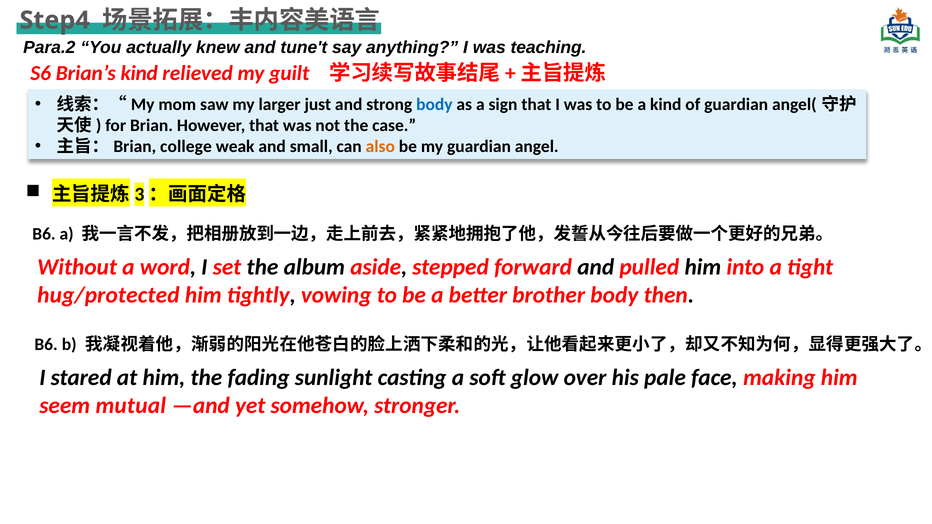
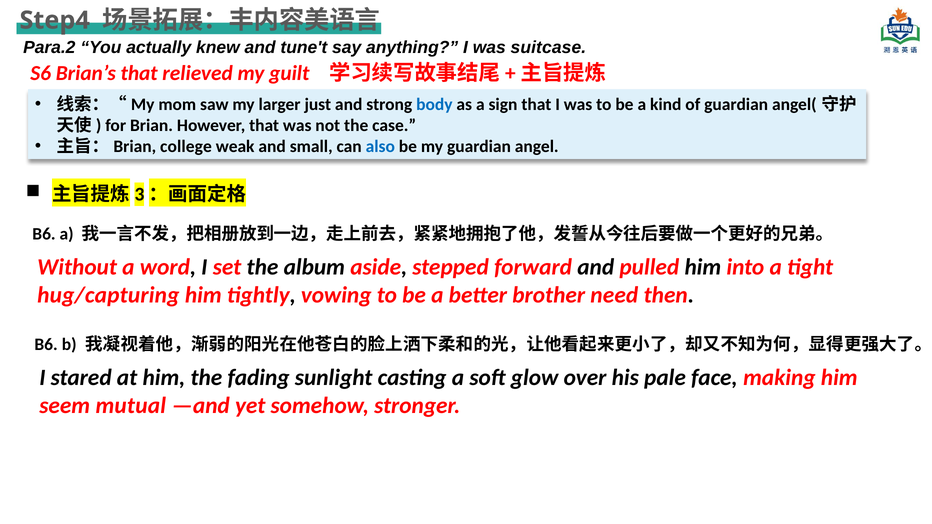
teaching: teaching -> suitcase
Brian’s kind: kind -> that
also colour: orange -> blue
hug/protected: hug/protected -> hug/capturing
brother body: body -> need
